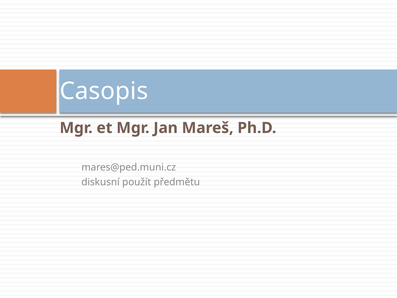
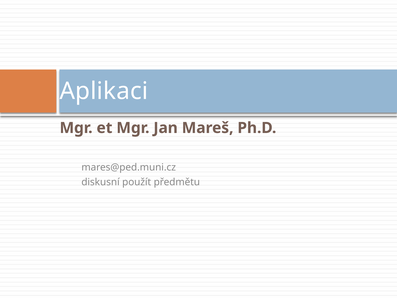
Casopis: Casopis -> Aplikaci
